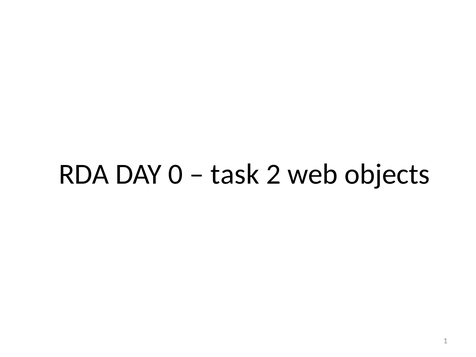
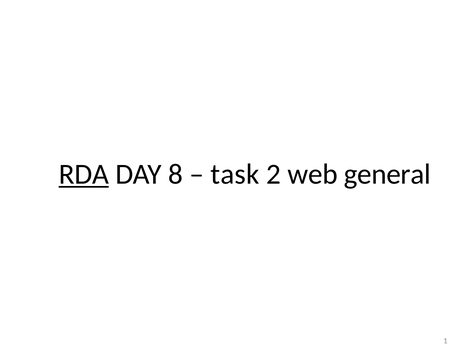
RDA underline: none -> present
0: 0 -> 8
objects: objects -> general
